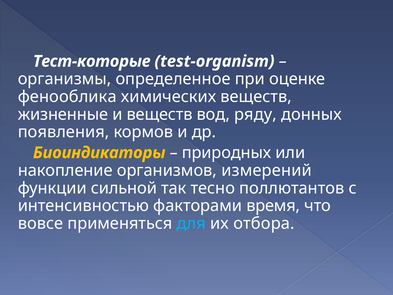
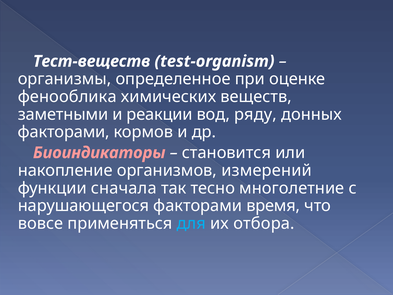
Тест-которые: Тест-которые -> Тест-веществ
жизненные: жизненные -> заметными
и веществ: веществ -> реакции
появления at (64, 132): появления -> факторами
Биоиндикаторы colour: yellow -> pink
природных: природных -> становится
сильной: сильной -> сначала
поллютантов: поллютантов -> многолетние
интенсивностью: интенсивностью -> нарушающегося
